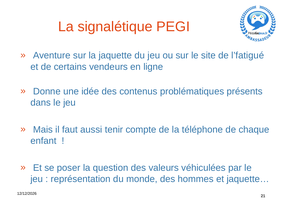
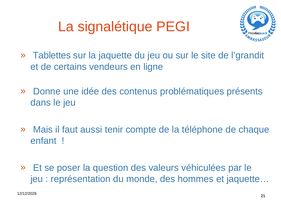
Aventure: Aventure -> Tablettes
l’fatigué: l’fatigué -> l’grandit
